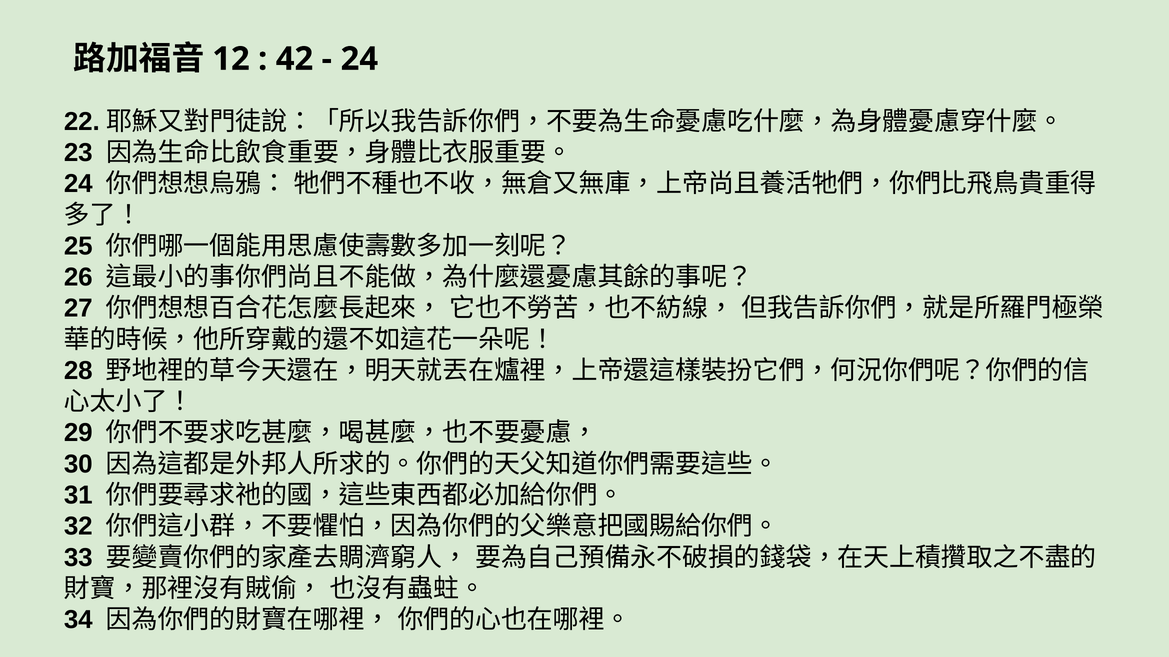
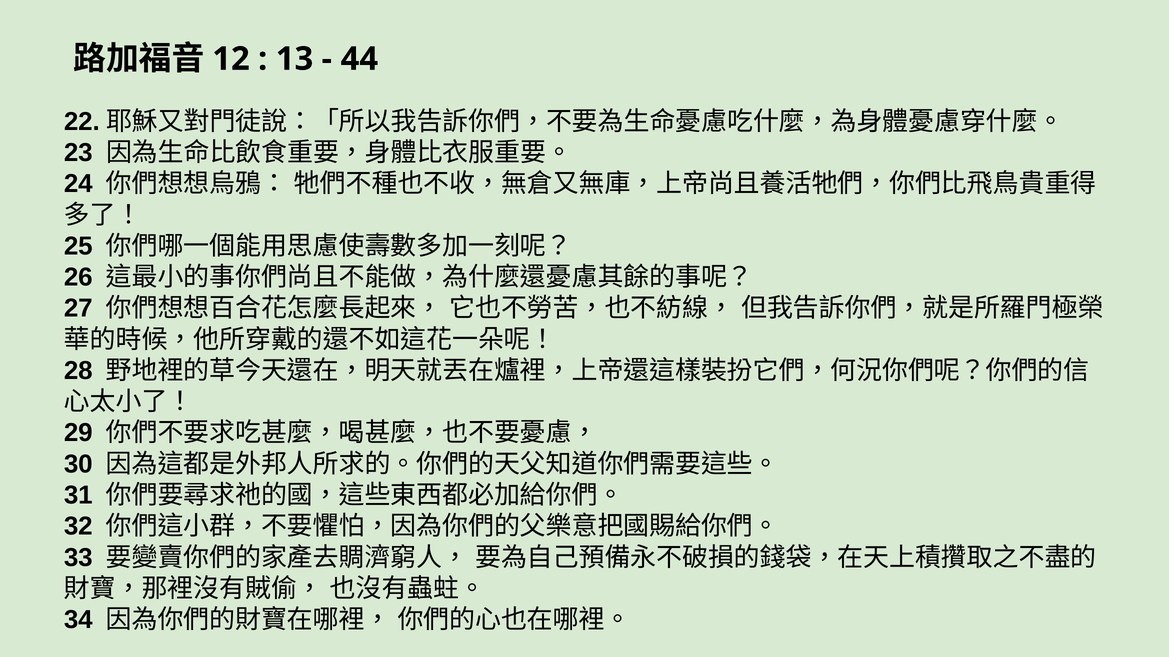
42: 42 -> 13
24 at (359, 59): 24 -> 44
